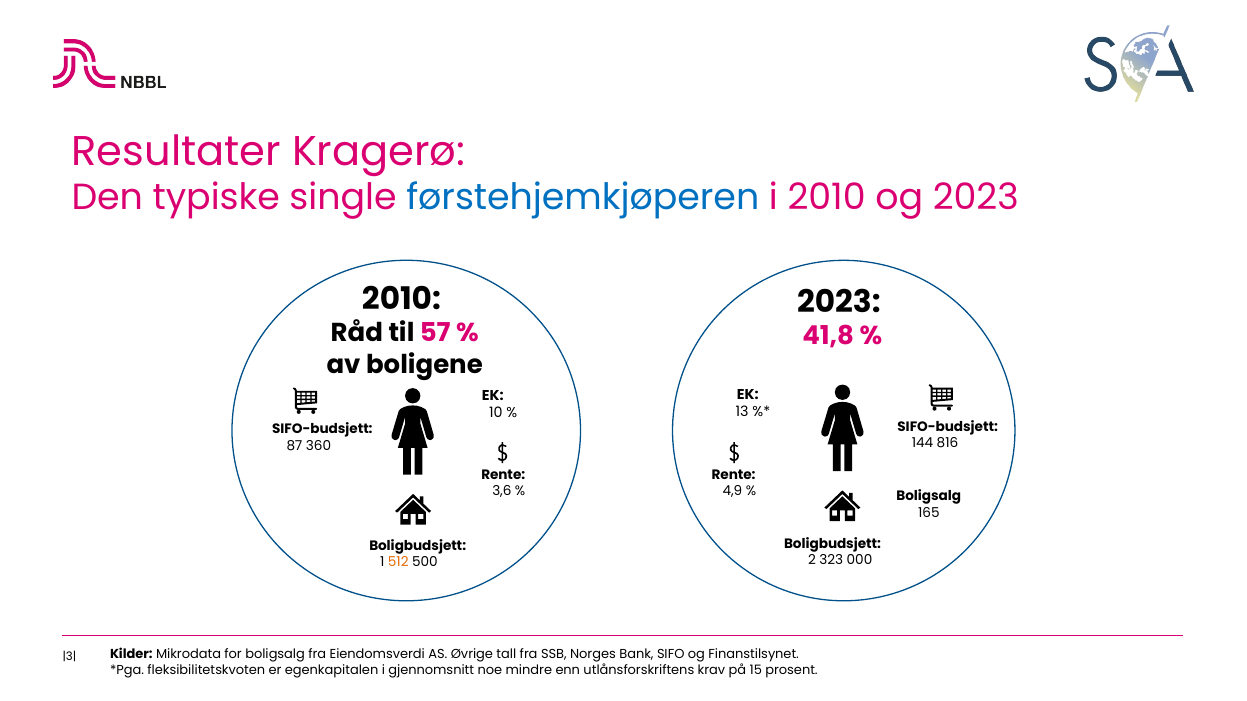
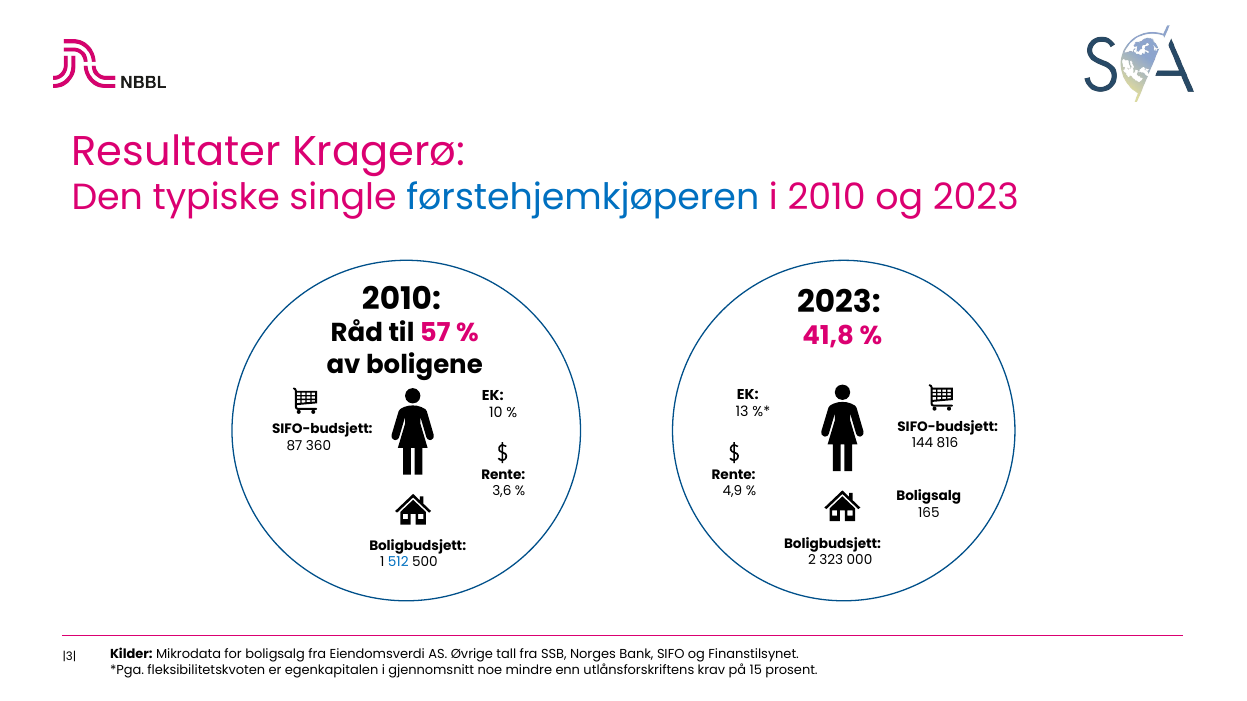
512 colour: orange -> blue
